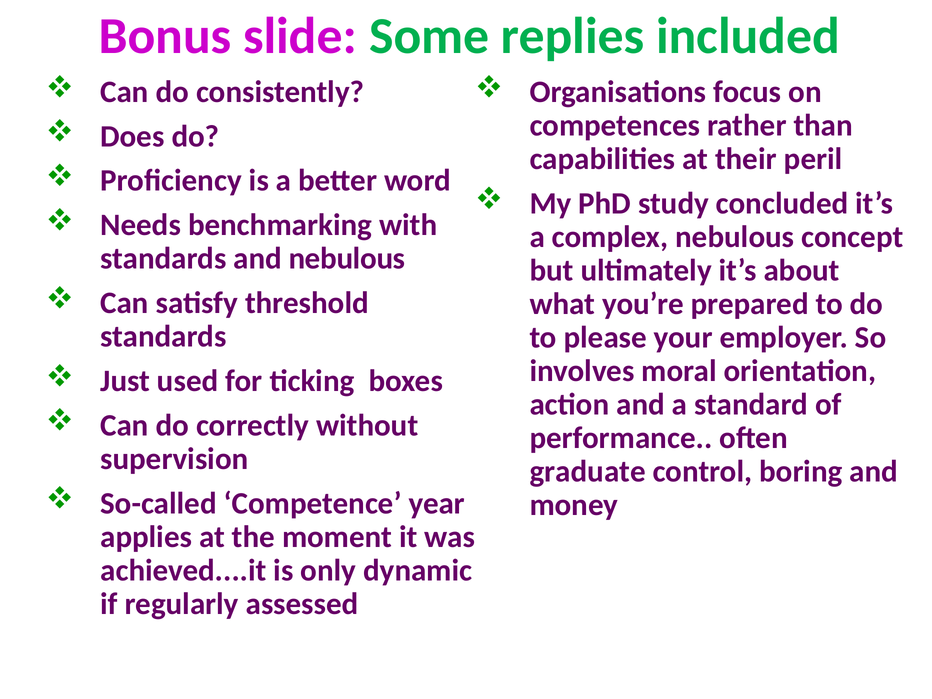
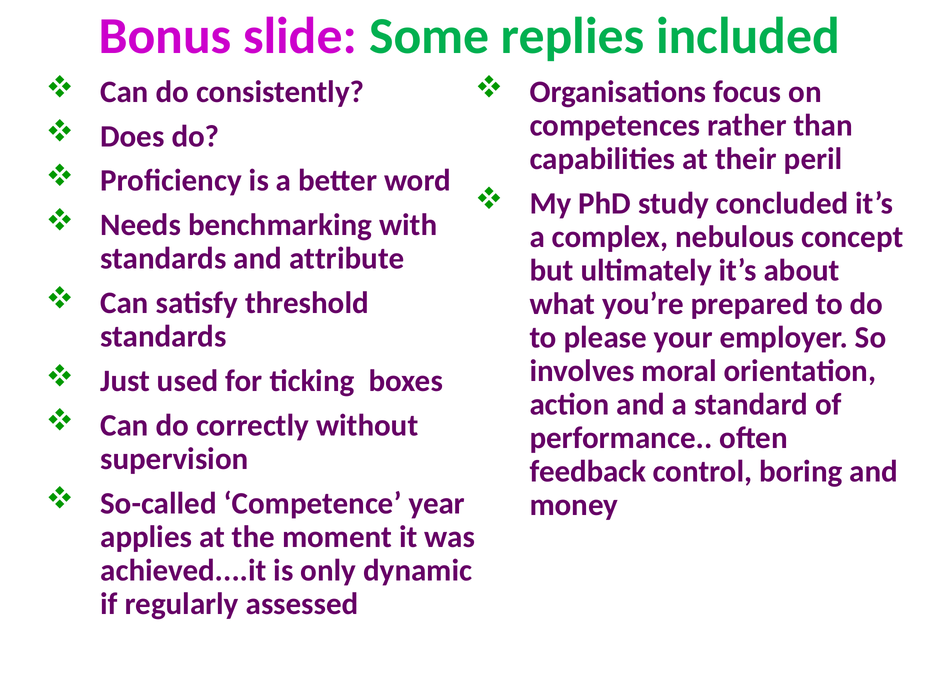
and nebulous: nebulous -> attribute
graduate: graduate -> feedback
